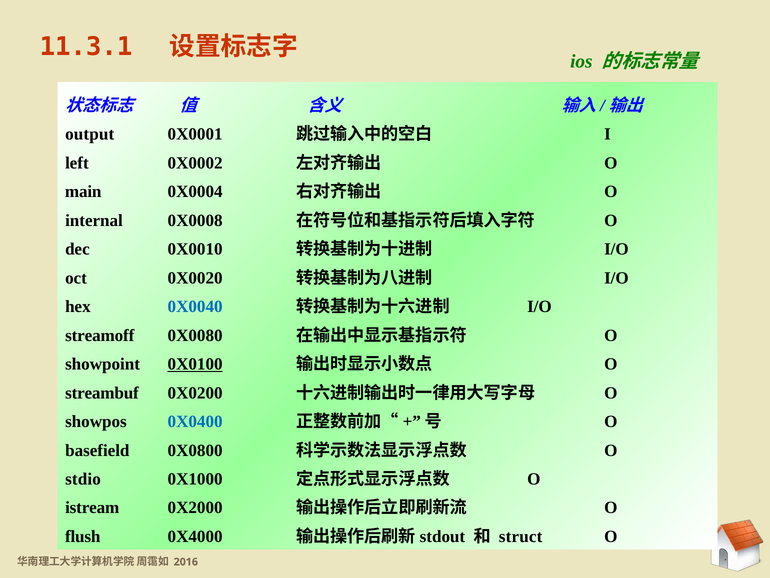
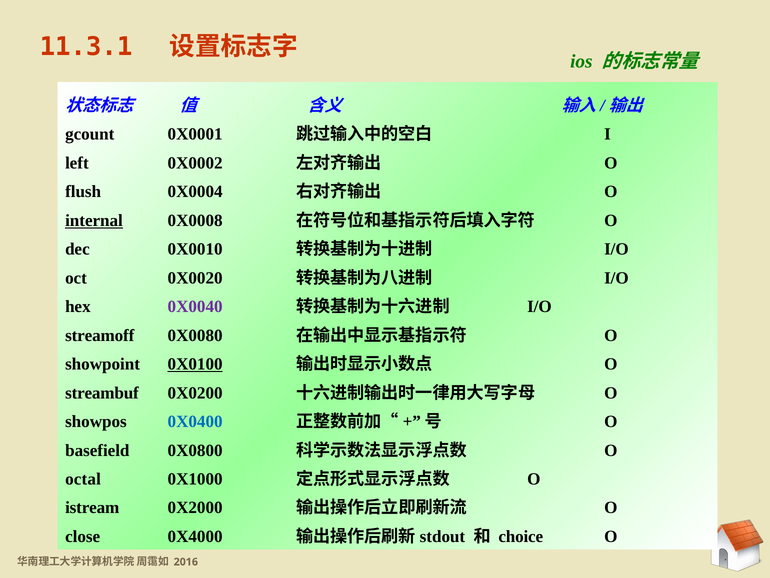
output: output -> gcount
main: main -> flush
internal underline: none -> present
0X0040 colour: blue -> purple
stdio: stdio -> octal
flush: flush -> close
struct: struct -> choice
